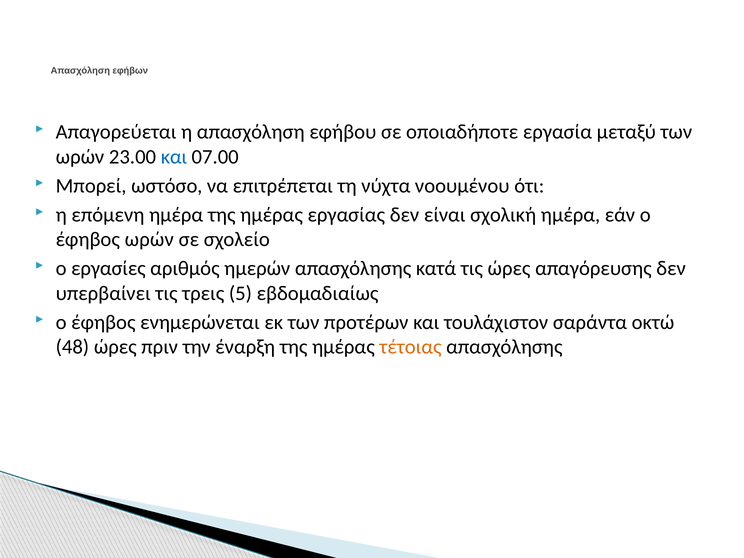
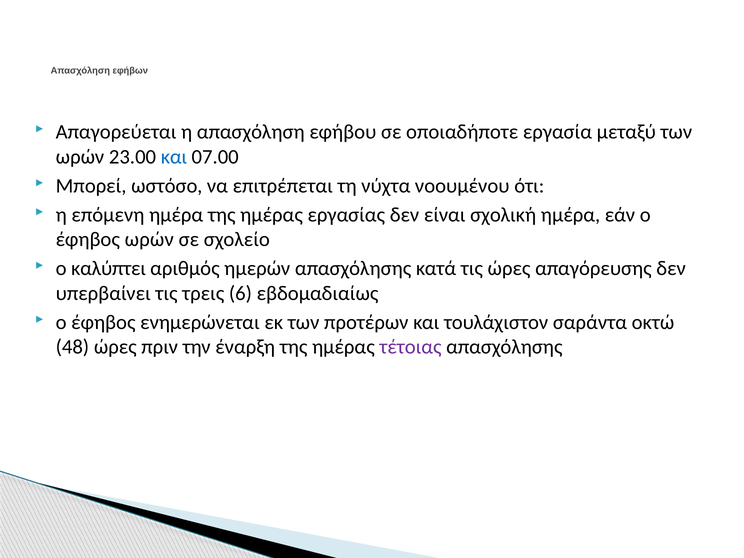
εργασίες: εργασίες -> καλύπτει
5: 5 -> 6
τέτοιας colour: orange -> purple
